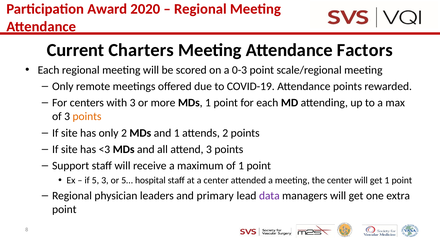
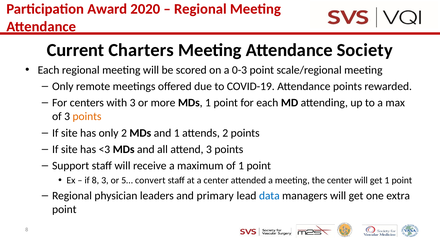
Factors: Factors -> Society
if 5: 5 -> 8
hospital: hospital -> convert
data colour: purple -> blue
